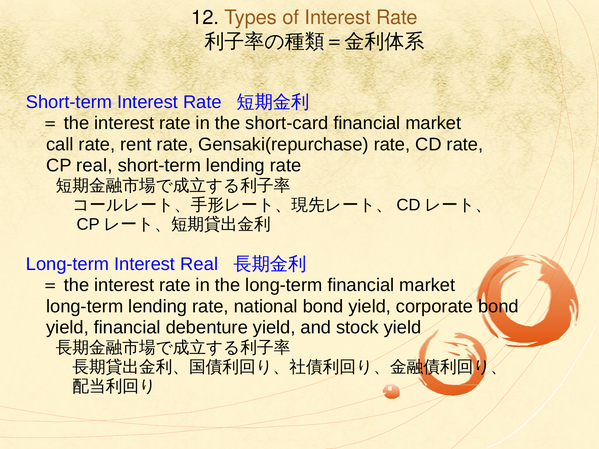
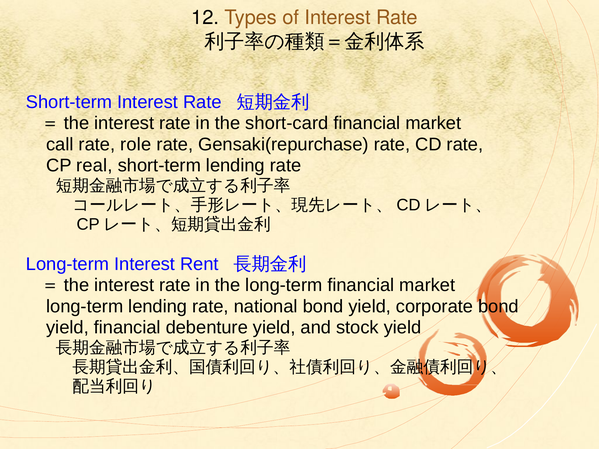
rent: rent -> role
Interest Real: Real -> Rent
